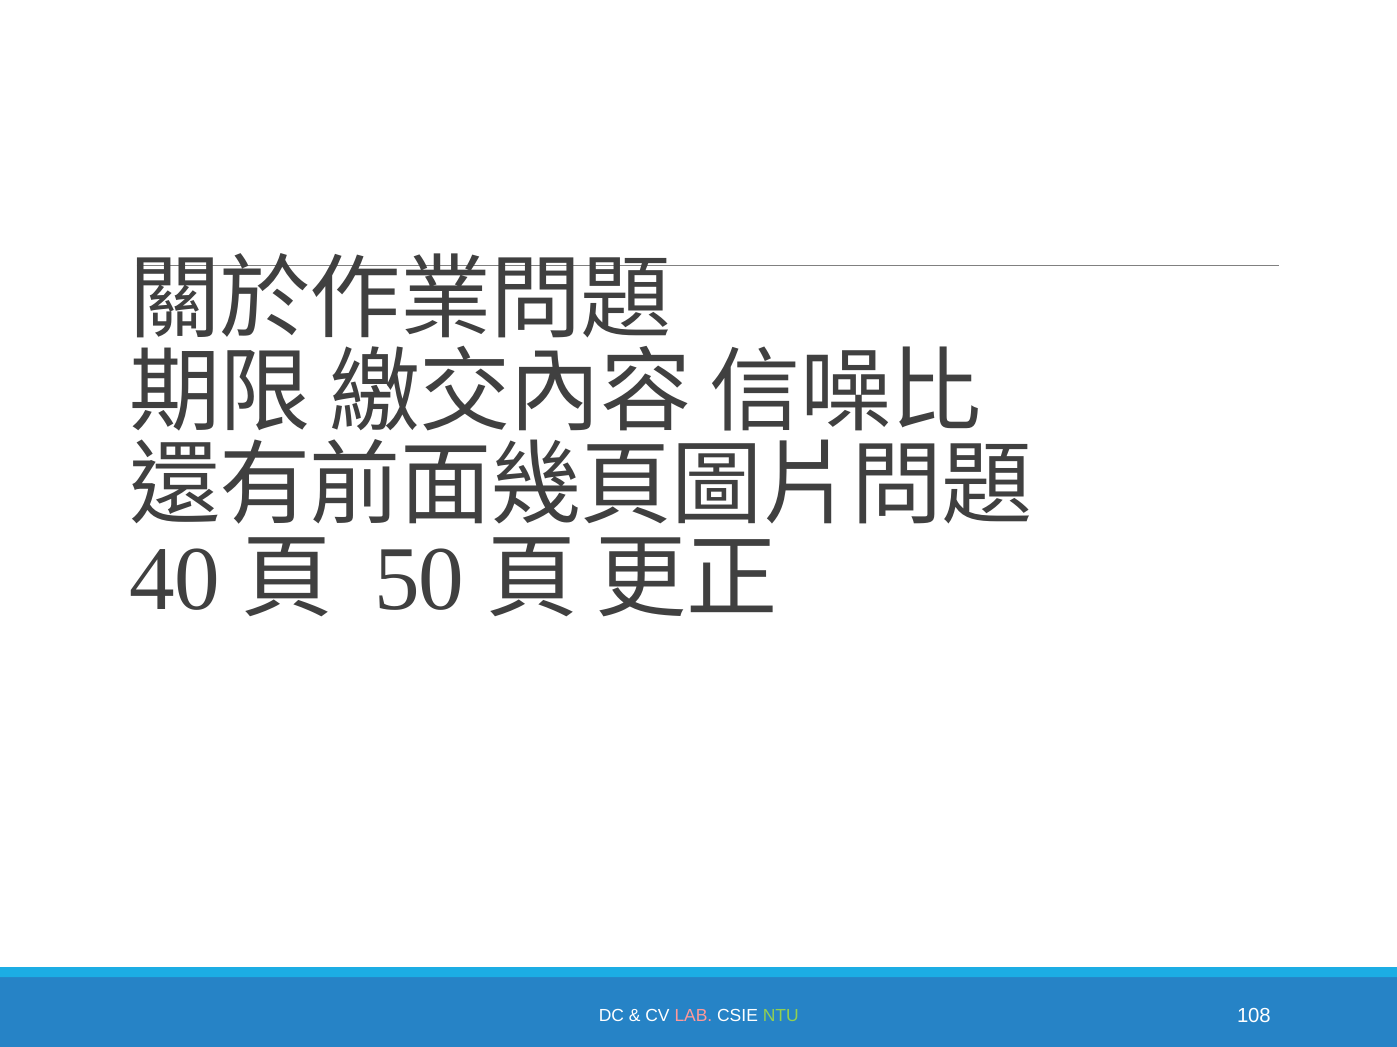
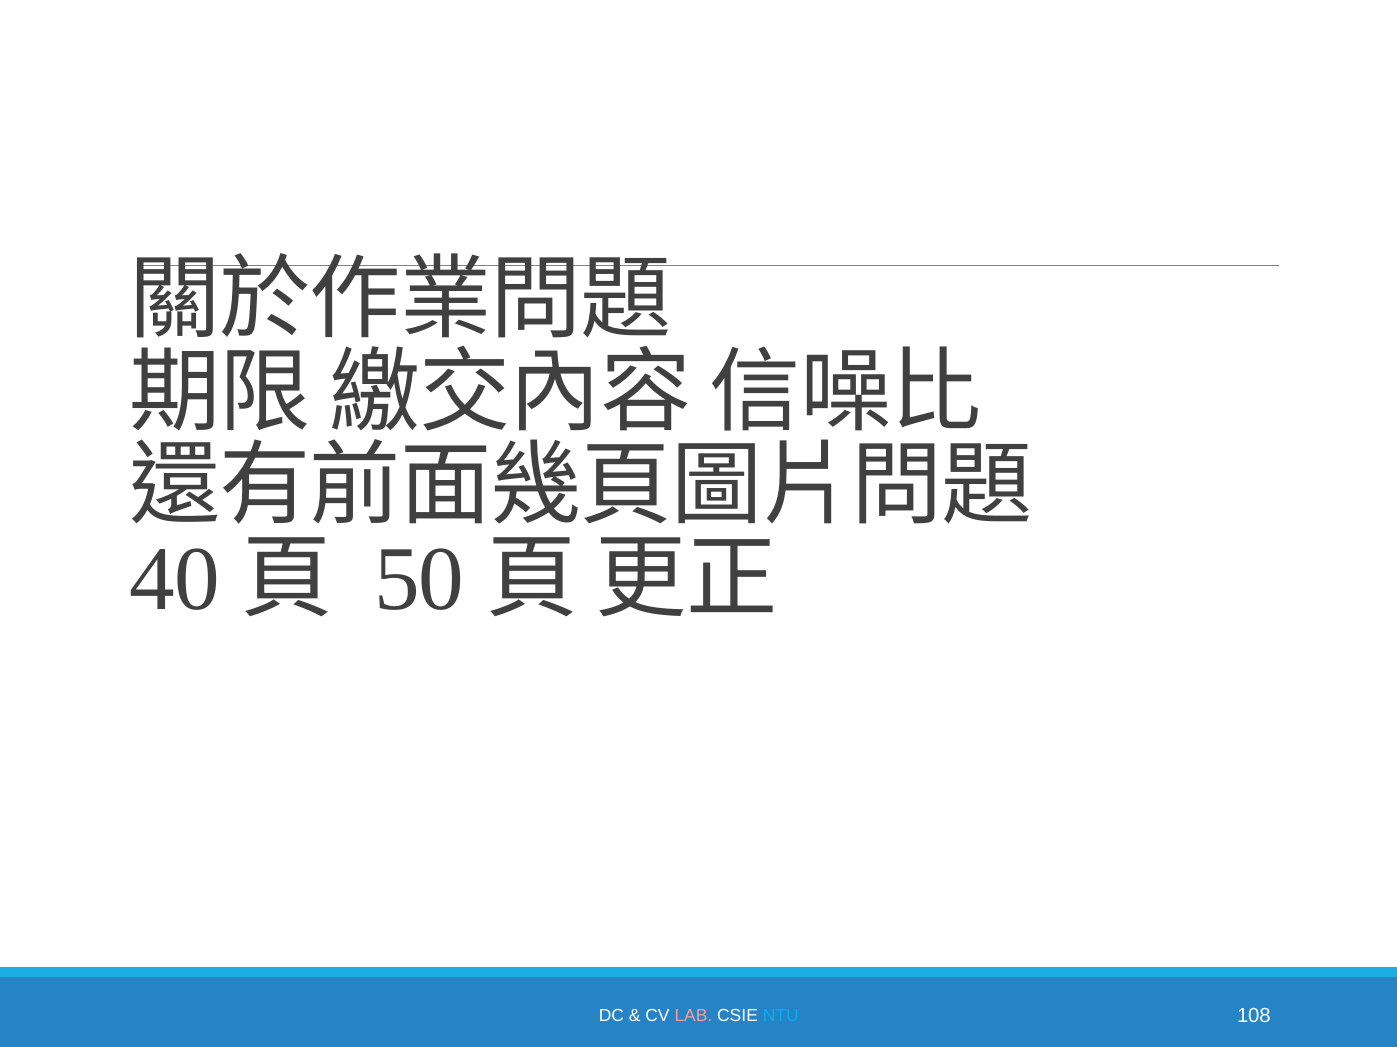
NTU colour: light green -> light blue
